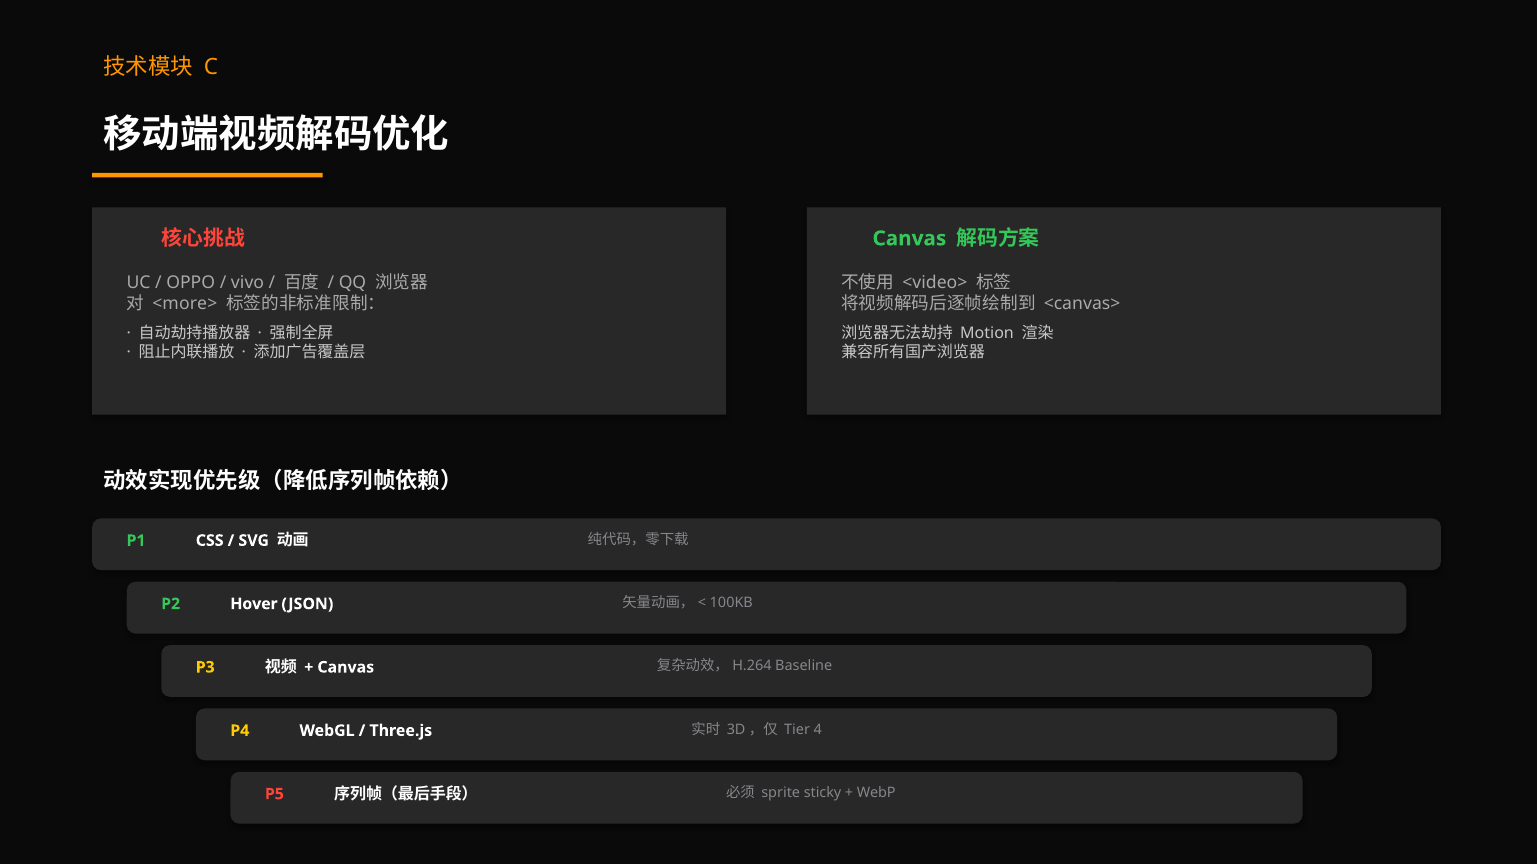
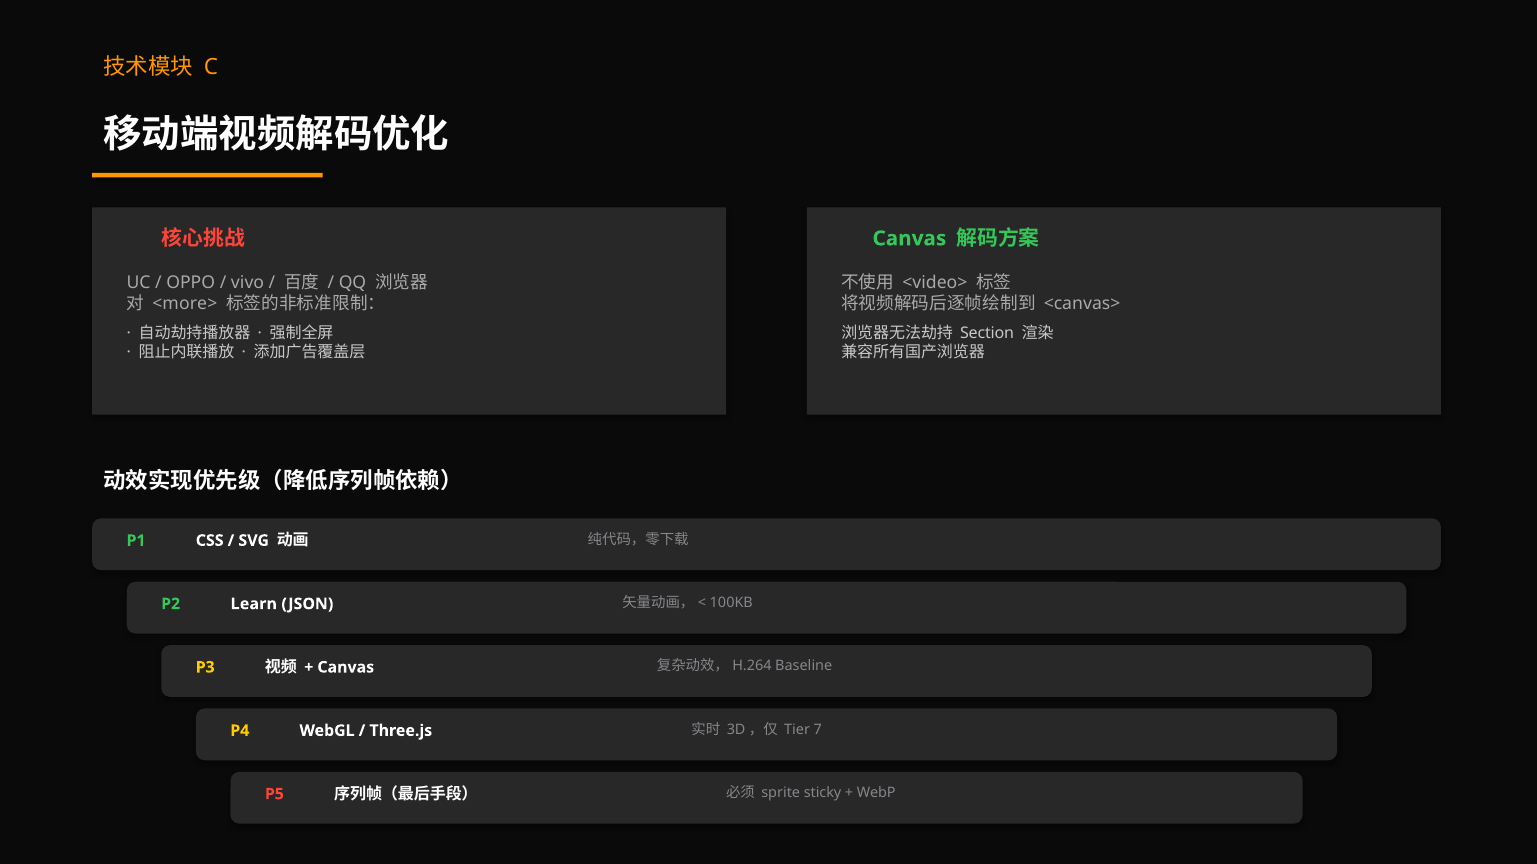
Motion: Motion -> Section
Hover: Hover -> Learn
4: 4 -> 7
